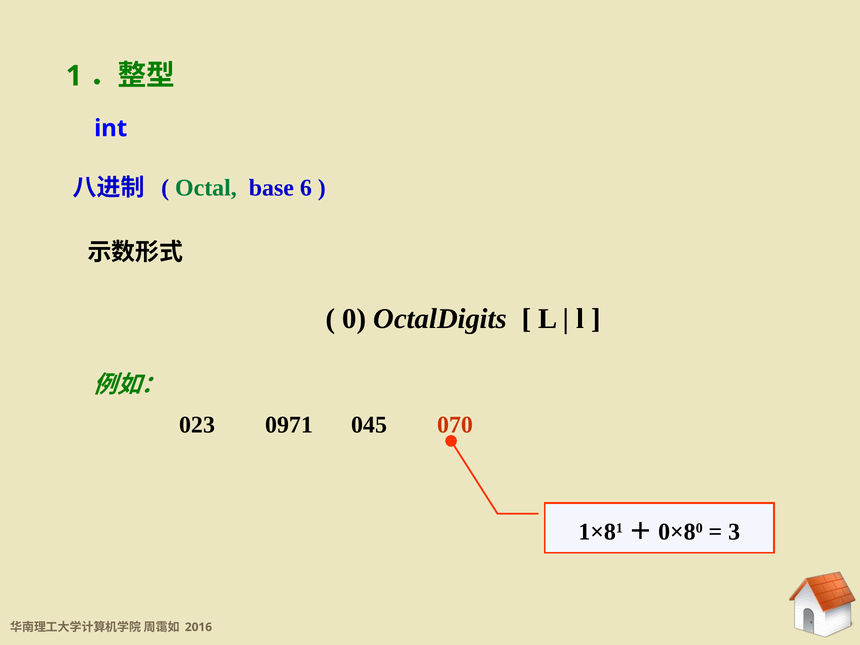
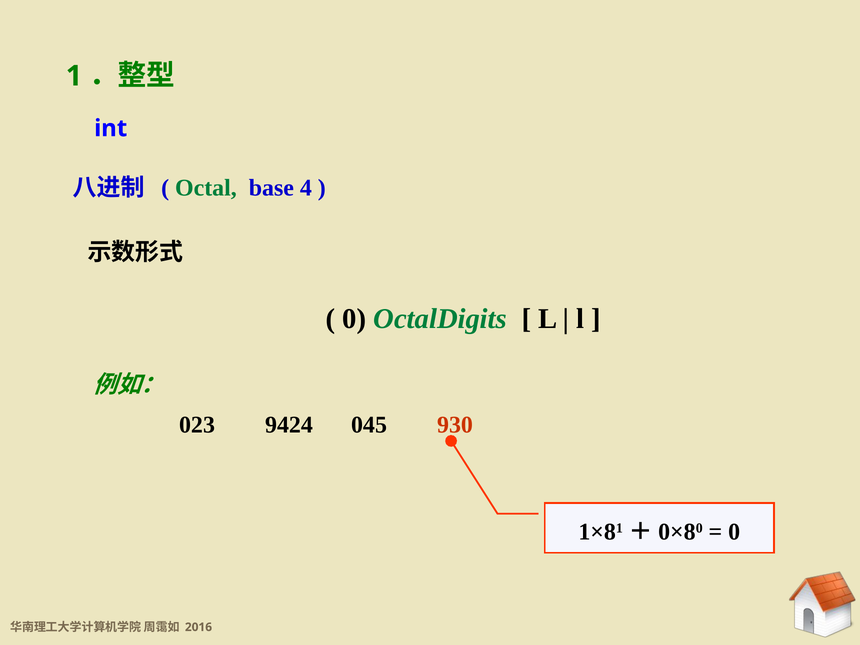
6: 6 -> 4
OctalDigits colour: black -> green
0971: 0971 -> 9424
070: 070 -> 930
3 at (734, 532): 3 -> 0
